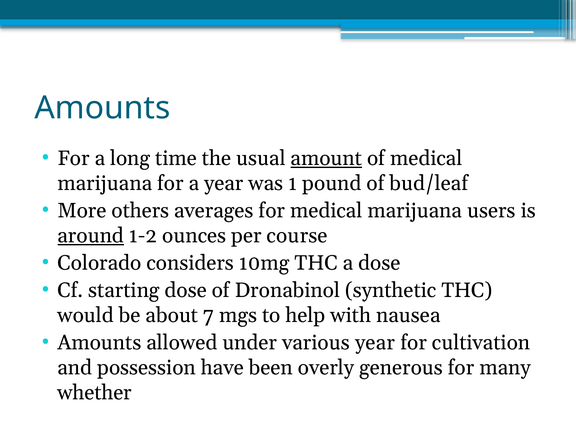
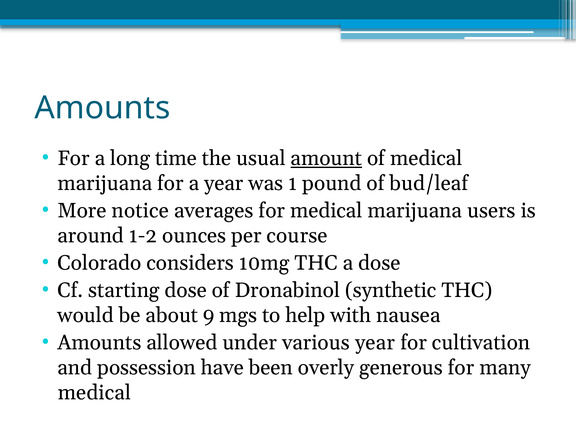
others: others -> notice
around underline: present -> none
7: 7 -> 9
whether at (95, 393): whether -> medical
